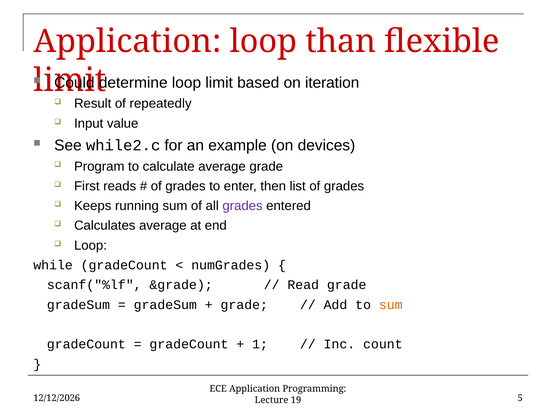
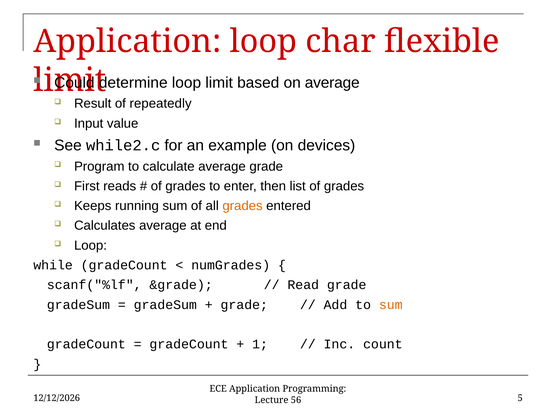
than: than -> char
on iteration: iteration -> average
grades at (243, 206) colour: purple -> orange
19: 19 -> 56
